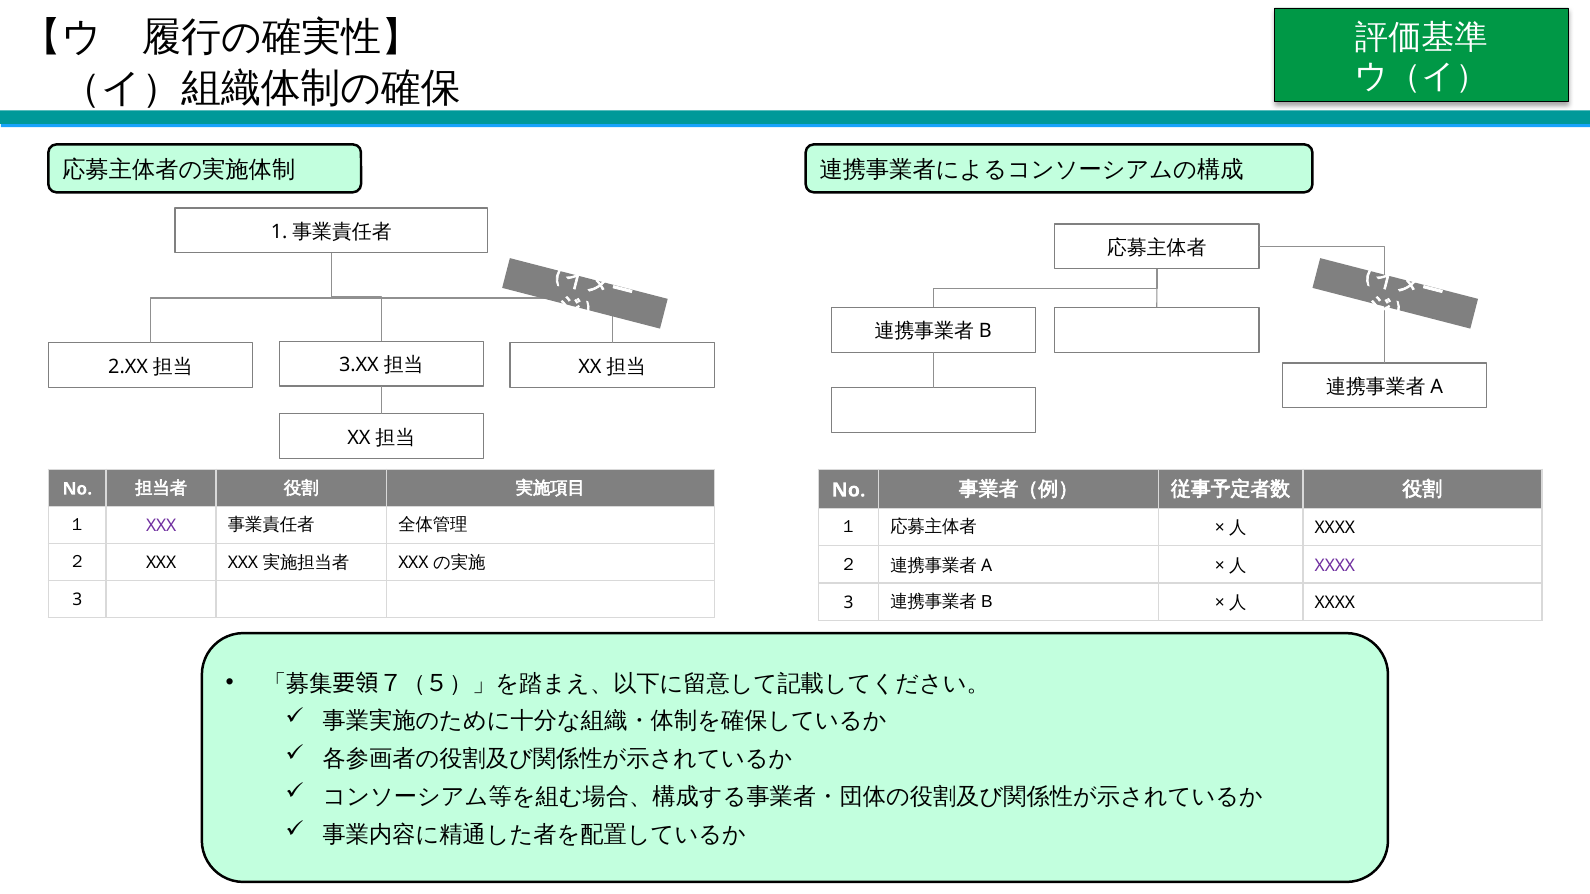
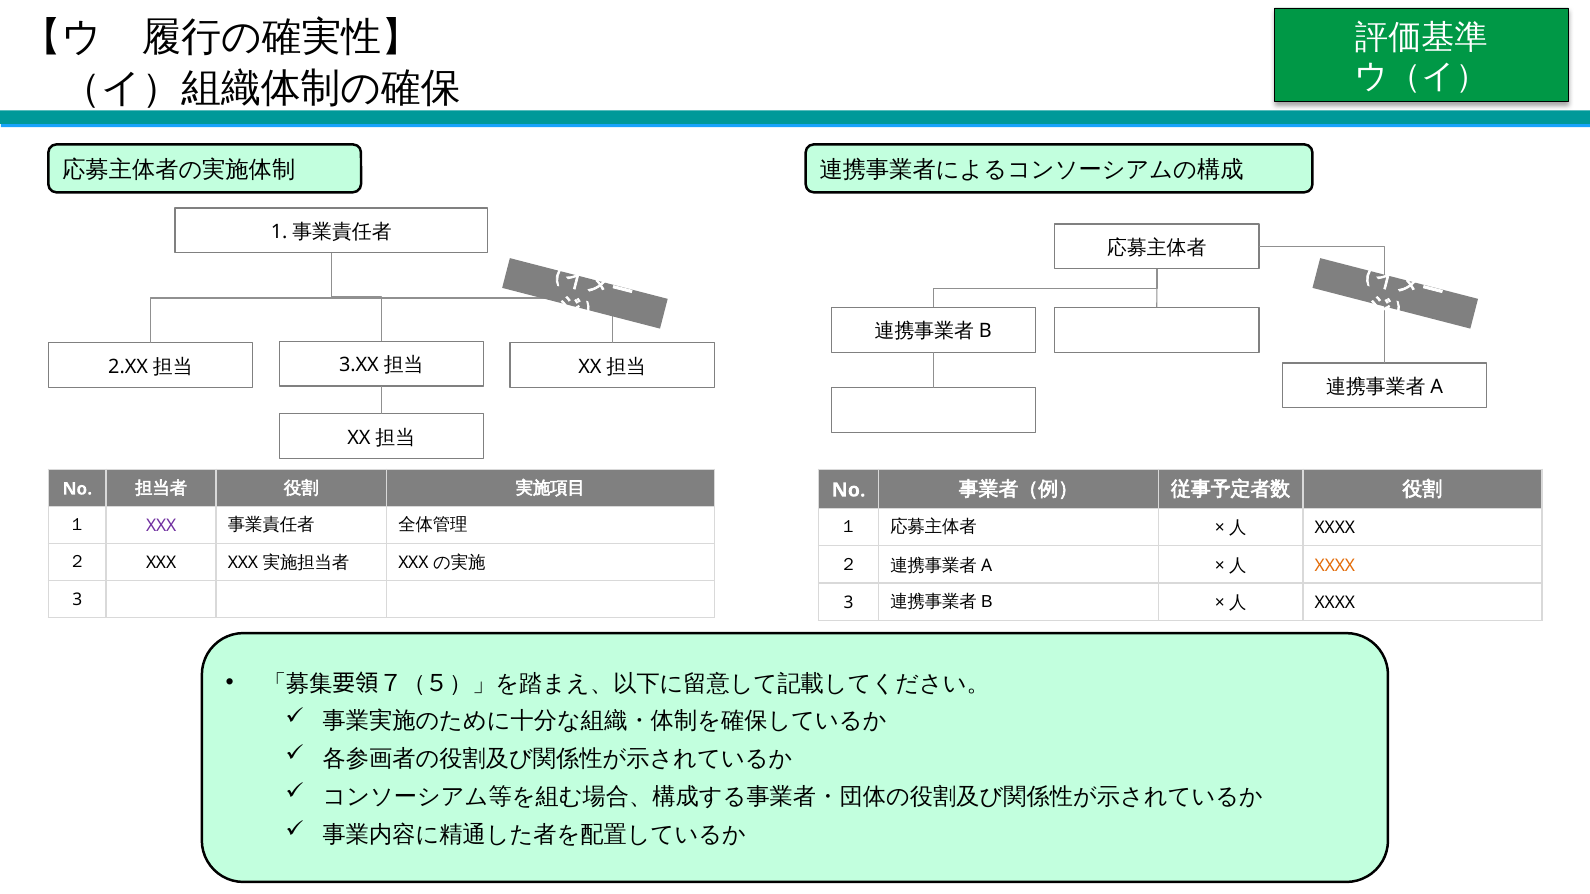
XXXX at (1335, 566) colour: purple -> orange
